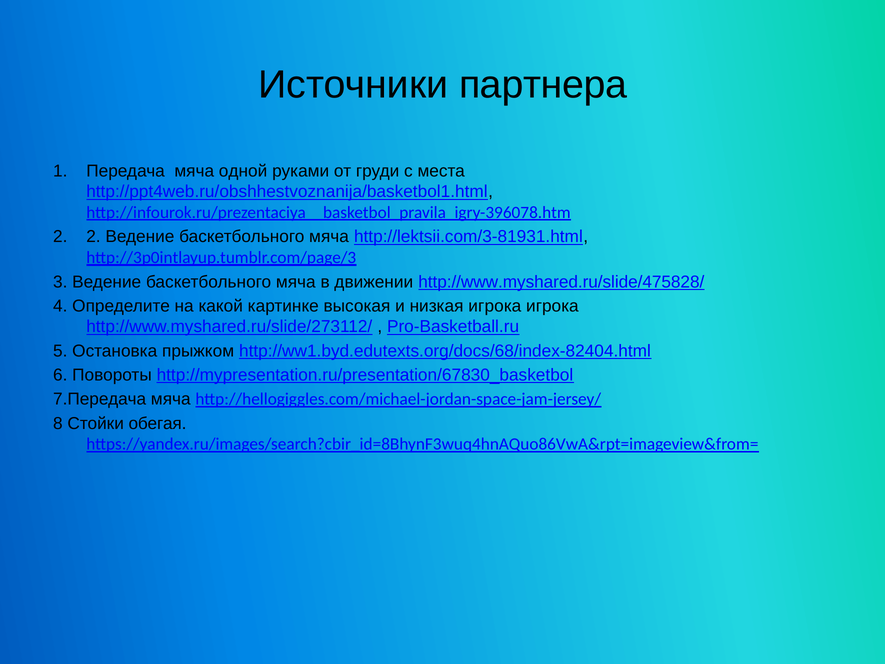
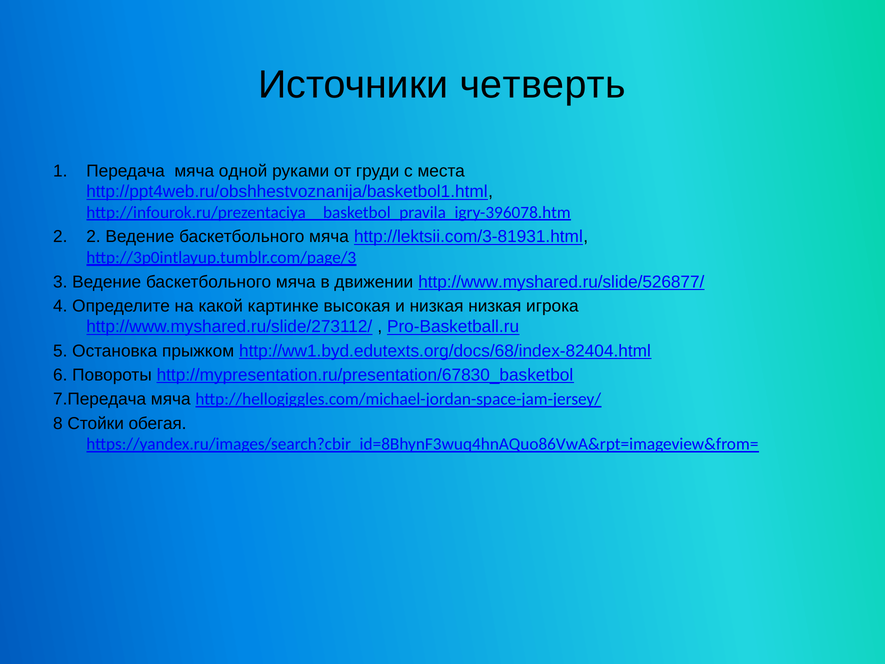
партнера: партнера -> четверть
http://www.myshared.ru/slide/475828/: http://www.myshared.ru/slide/475828/ -> http://www.myshared.ru/slide/526877/
низкая игрока: игрока -> низкая
